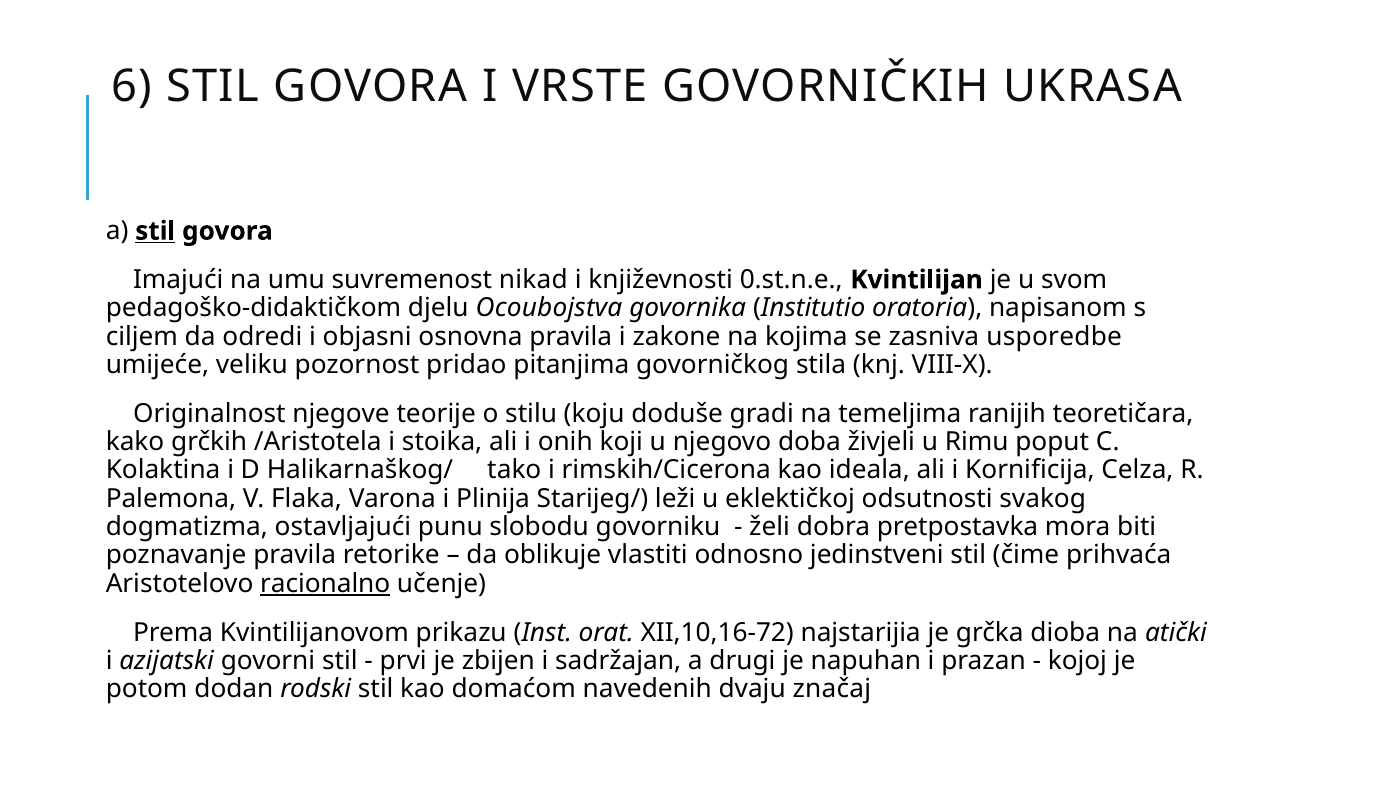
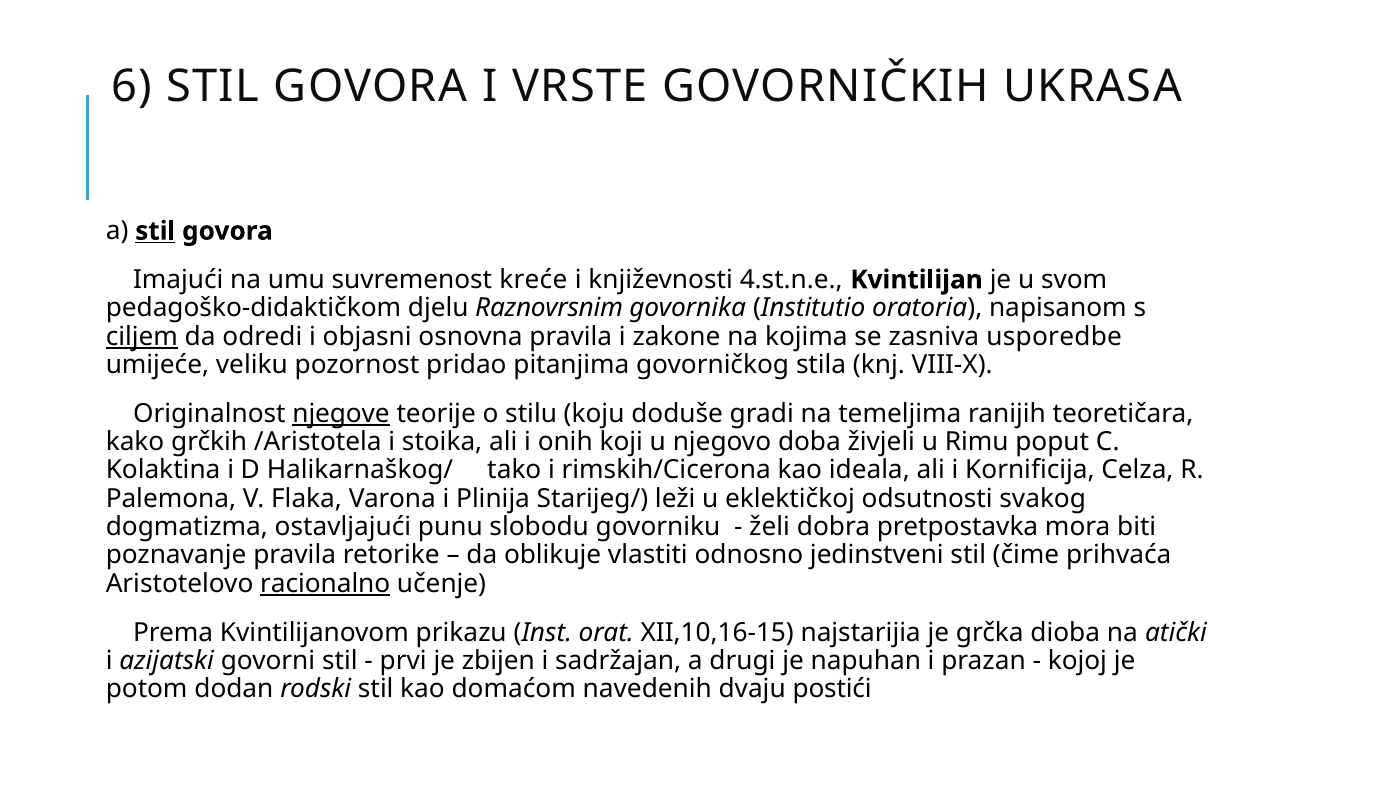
nikad: nikad -> kreće
0.st.n.e: 0.st.n.e -> 4.st.n.e
Ocoubojstva: Ocoubojstva -> Raznovrsnim
ciljem underline: none -> present
njegove underline: none -> present
XII,10,16-72: XII,10,16-72 -> XII,10,16-15
značaj: značaj -> postići
